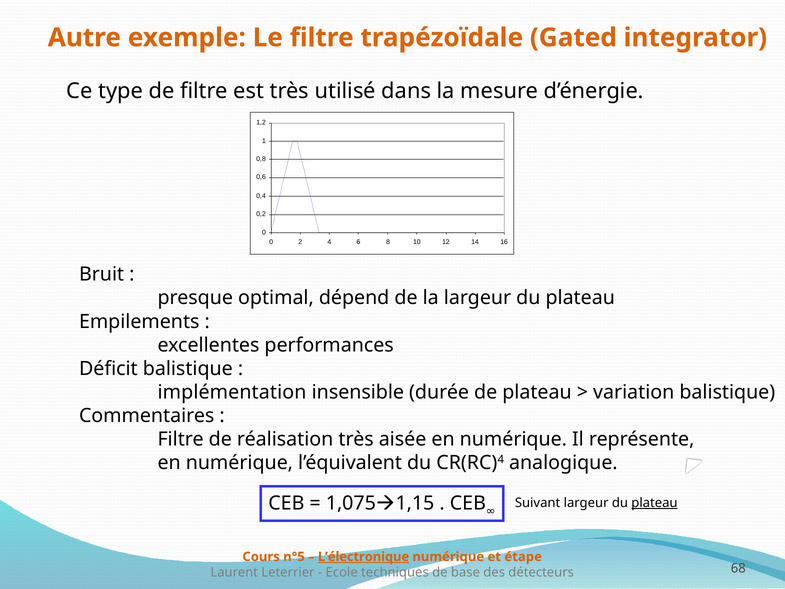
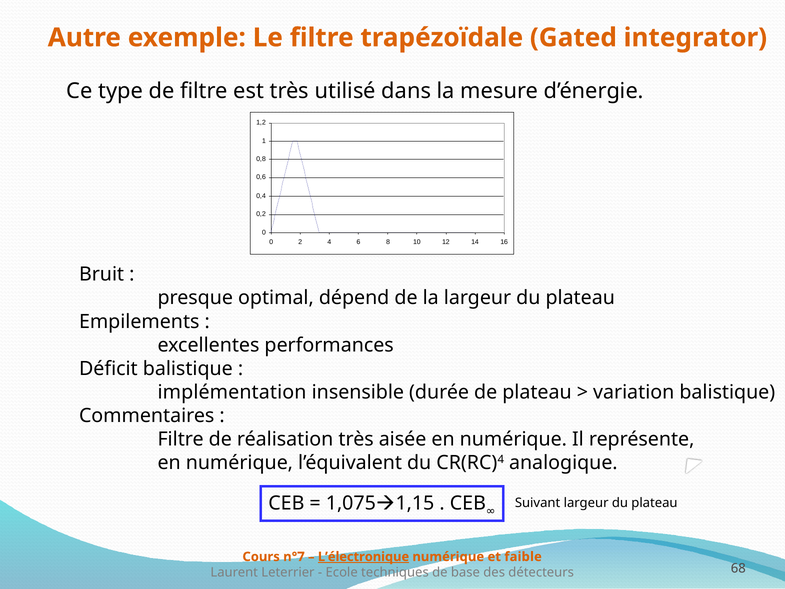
plateau at (654, 503) underline: present -> none
n°5: n°5 -> n°7
étape: étape -> faible
